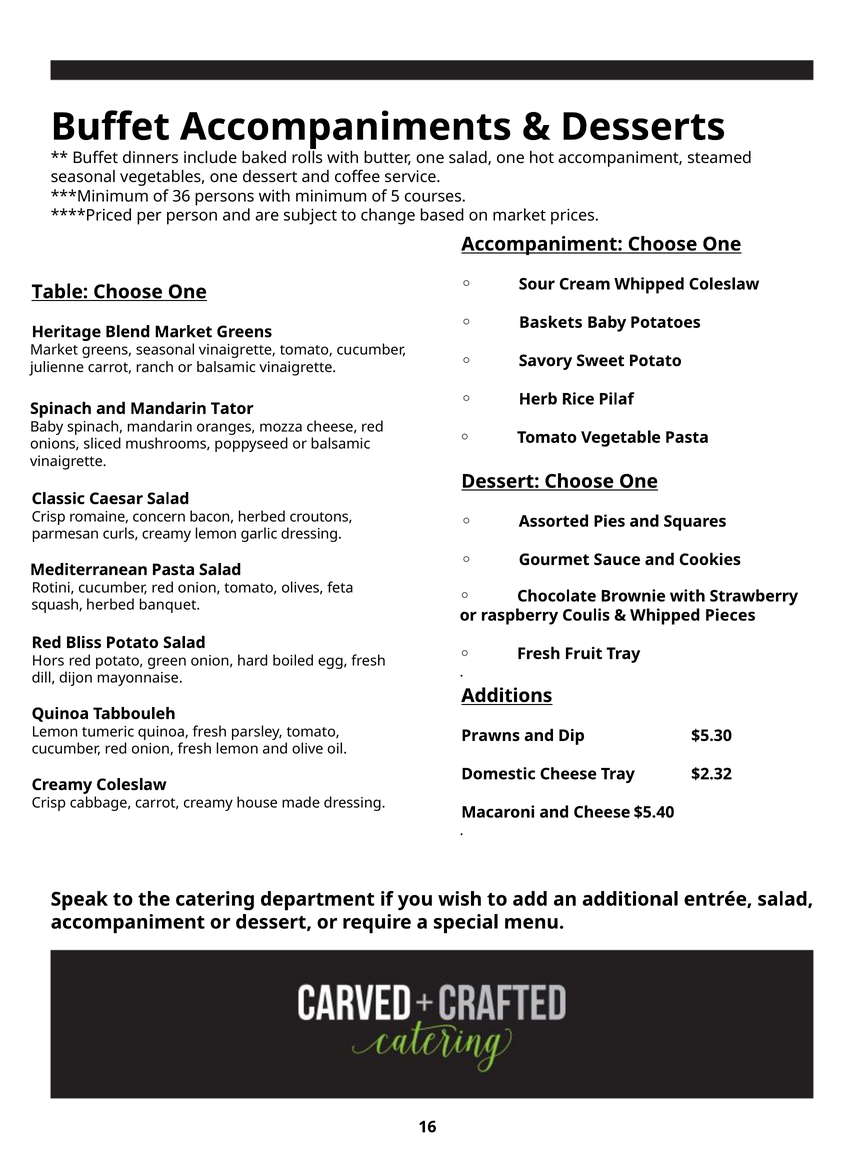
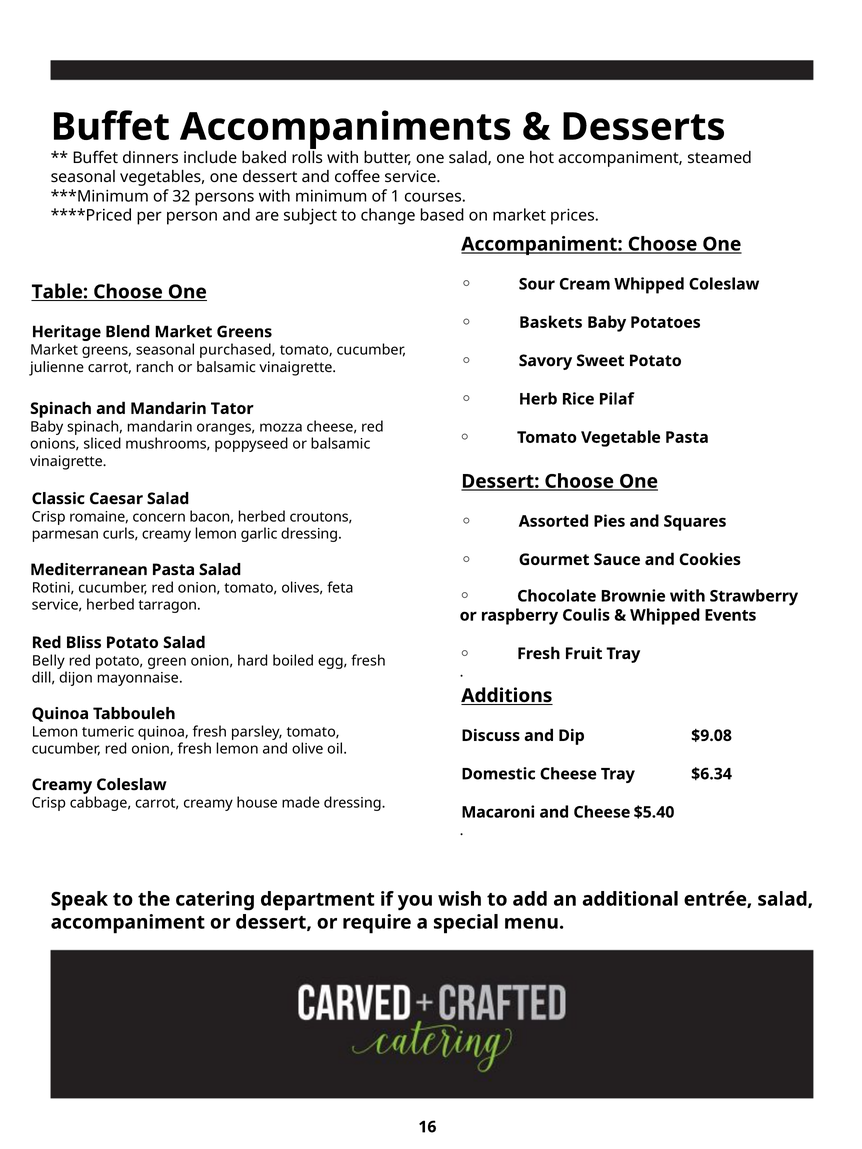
36: 36 -> 32
5: 5 -> 1
seasonal vinaigrette: vinaigrette -> purchased
squash at (57, 605): squash -> service
banquet: banquet -> tarragon
Pieces: Pieces -> Events
Hors: Hors -> Belly
Prawns: Prawns -> Discuss
$5.30: $5.30 -> $9.08
$2.32: $2.32 -> $6.34
